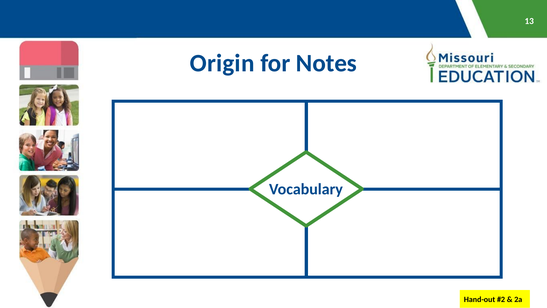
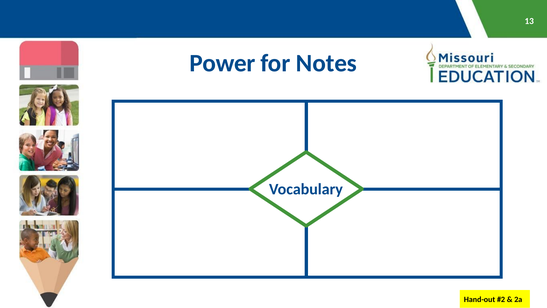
Origin: Origin -> Power
